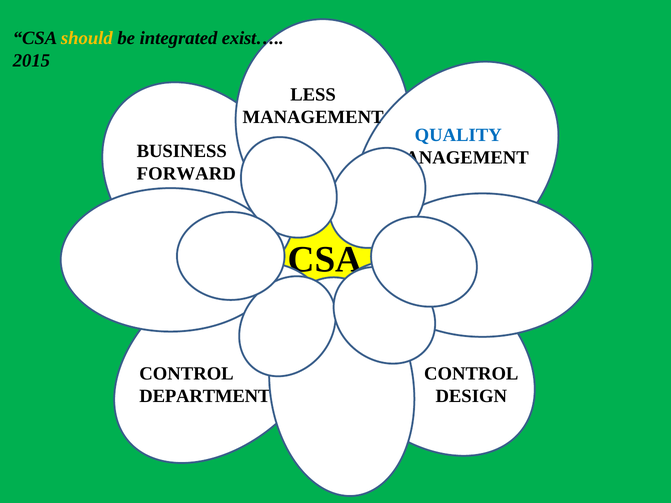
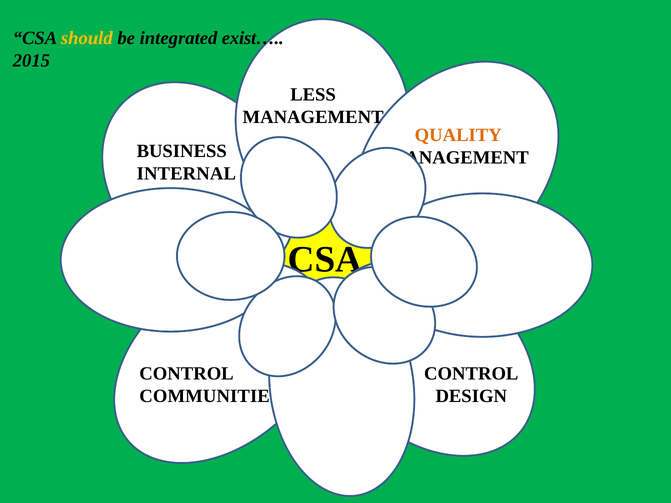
QUALITY colour: blue -> orange
FORWARD: FORWARD -> INTERNAL
DEPARTMENTS: DEPARTMENTS -> COMMUNITIES
